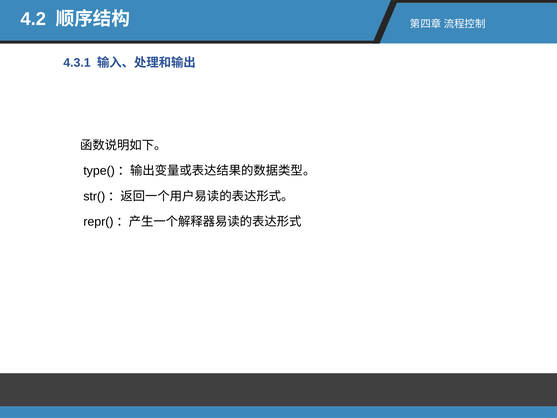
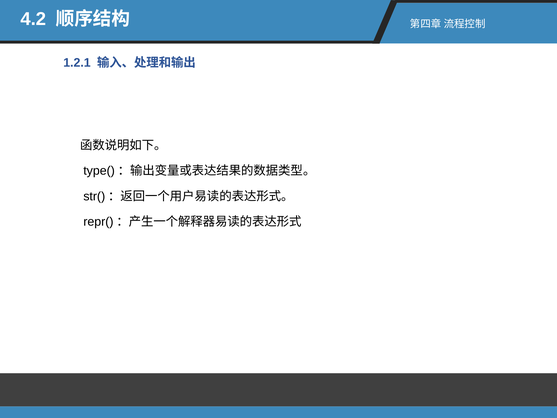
4.3.1: 4.3.1 -> 1.2.1
